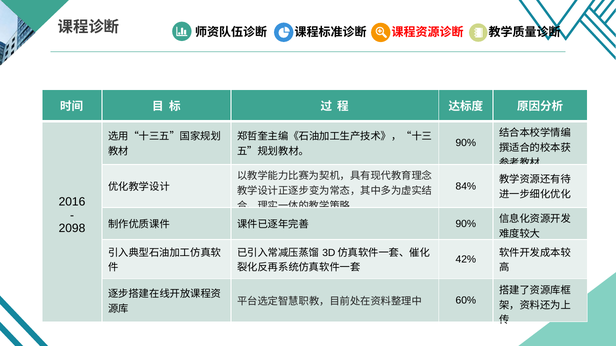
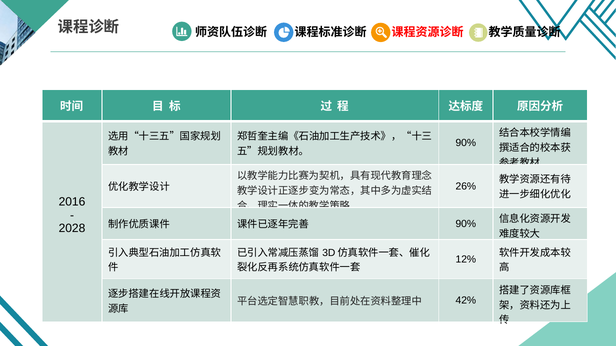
84%: 84% -> 26%
2098: 2098 -> 2028
42%: 42% -> 12%
60%: 60% -> 42%
